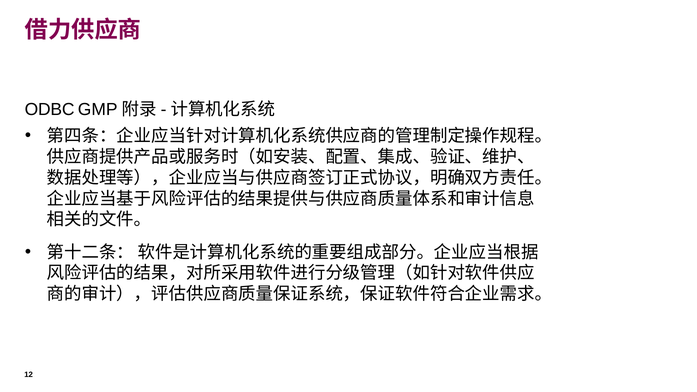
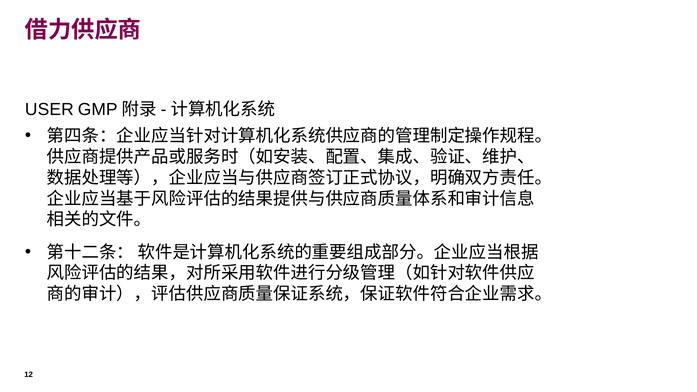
ODBC: ODBC -> USER
